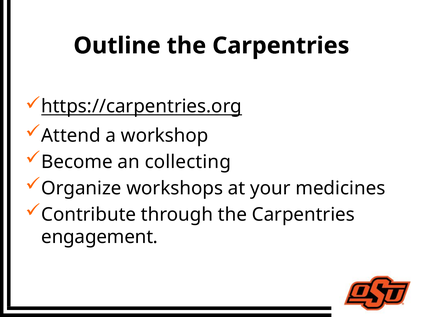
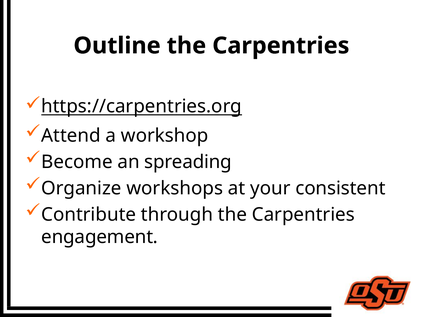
collecting: collecting -> spreading
medicines: medicines -> consistent
